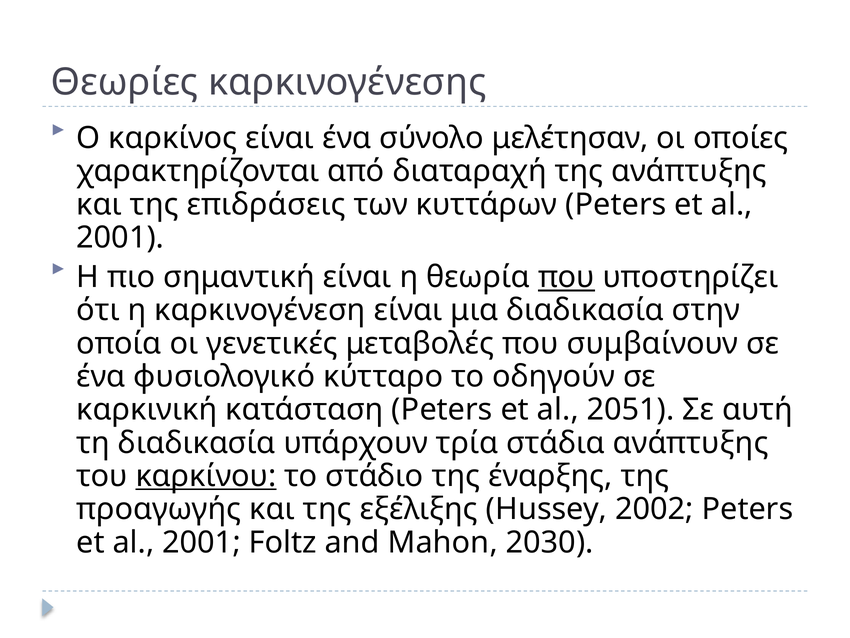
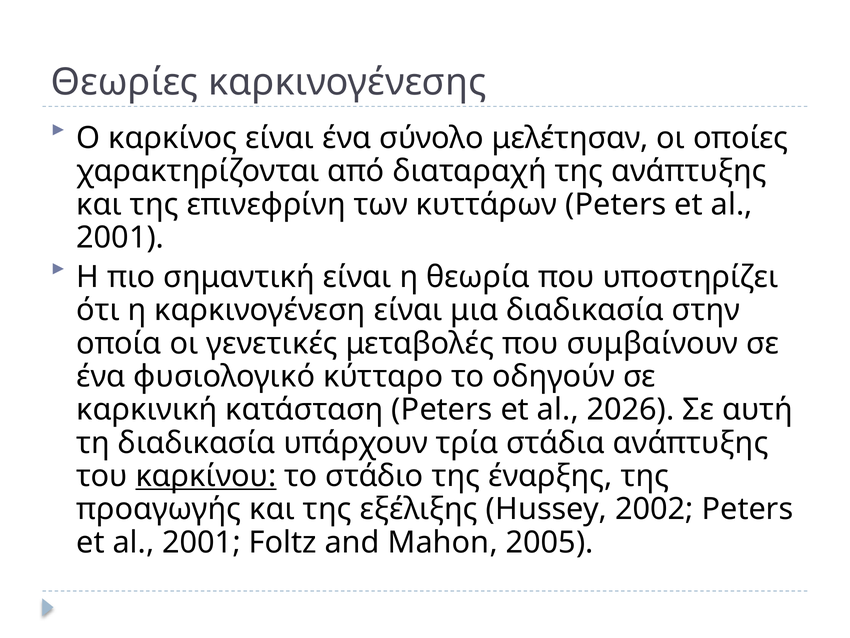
επιδράσεις: επιδράσεις -> επινεφρίνη
που at (566, 277) underline: present -> none
2051: 2051 -> 2026
2030: 2030 -> 2005
